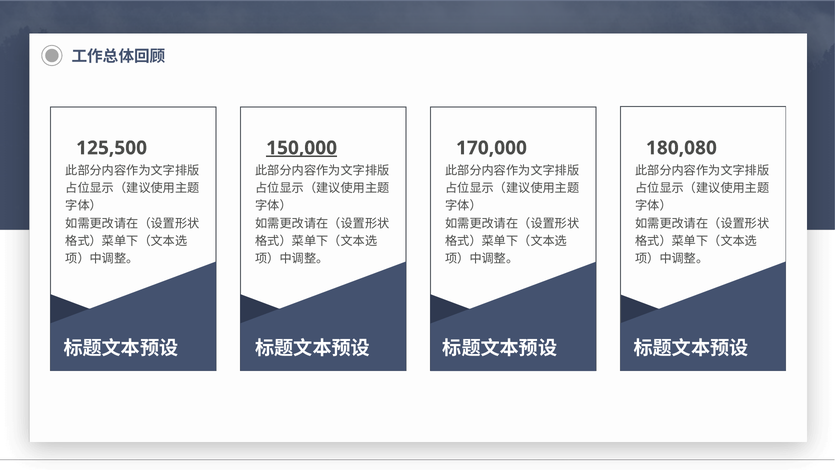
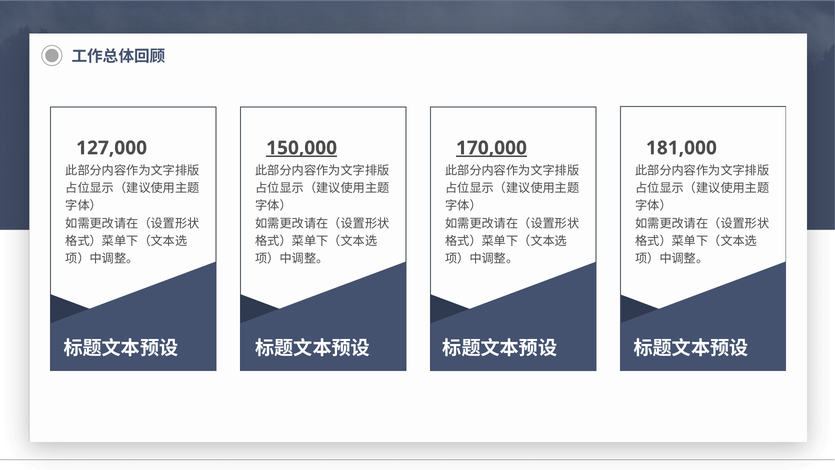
125,500: 125,500 -> 127,000
170,000 underline: none -> present
180,080: 180,080 -> 181,000
